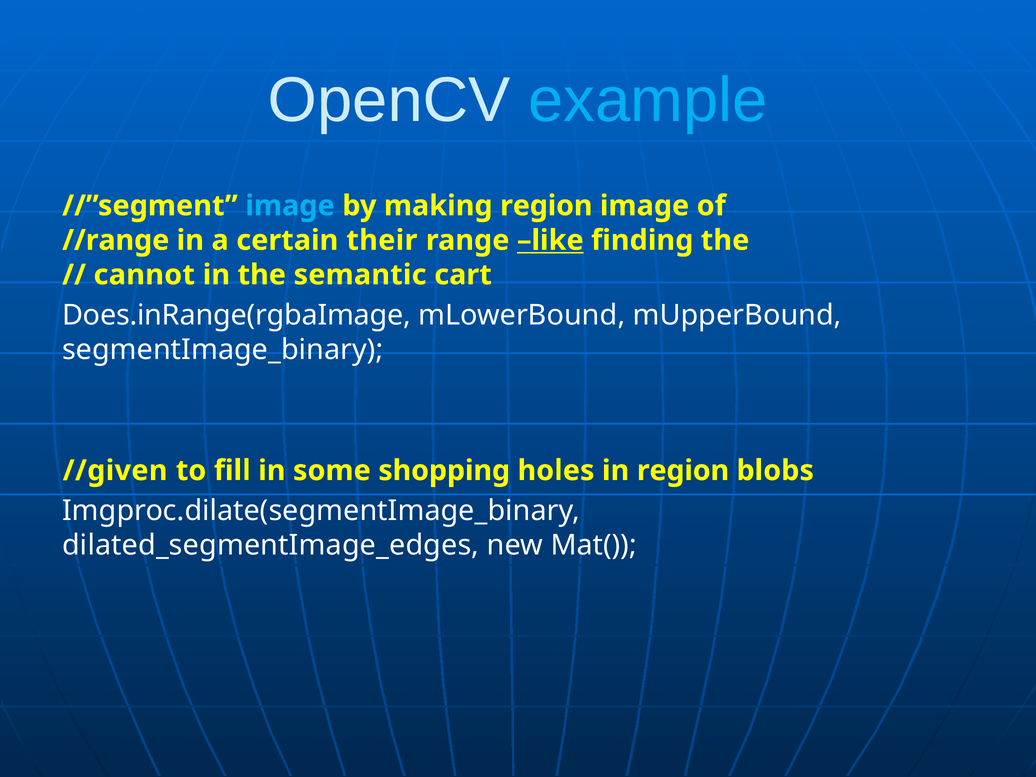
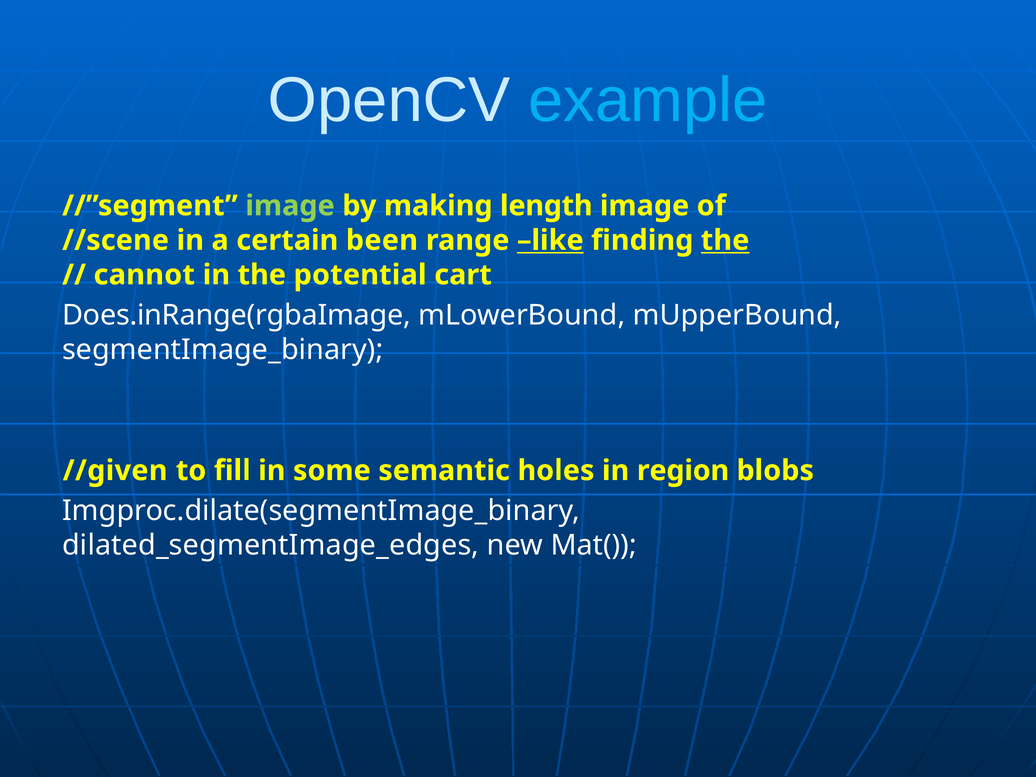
image at (290, 206) colour: light blue -> light green
making region: region -> length
//range: //range -> //scene
their: their -> been
the at (725, 240) underline: none -> present
semantic: semantic -> potential
shopping: shopping -> semantic
